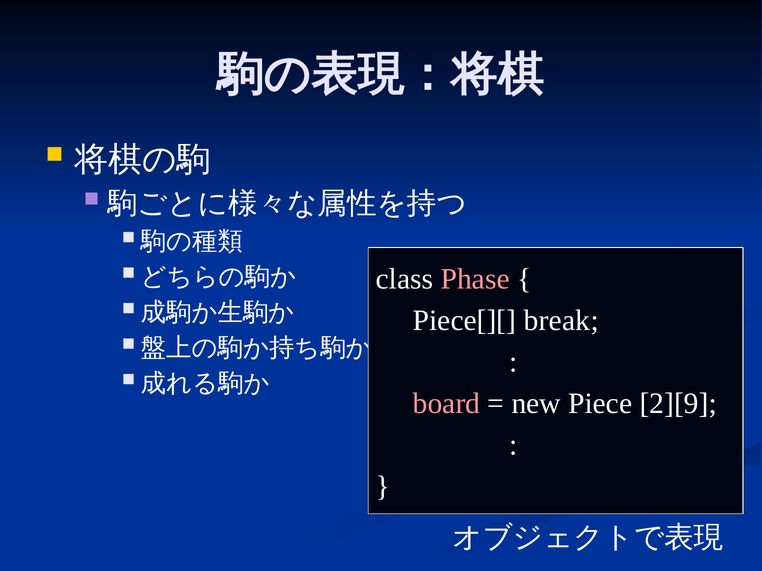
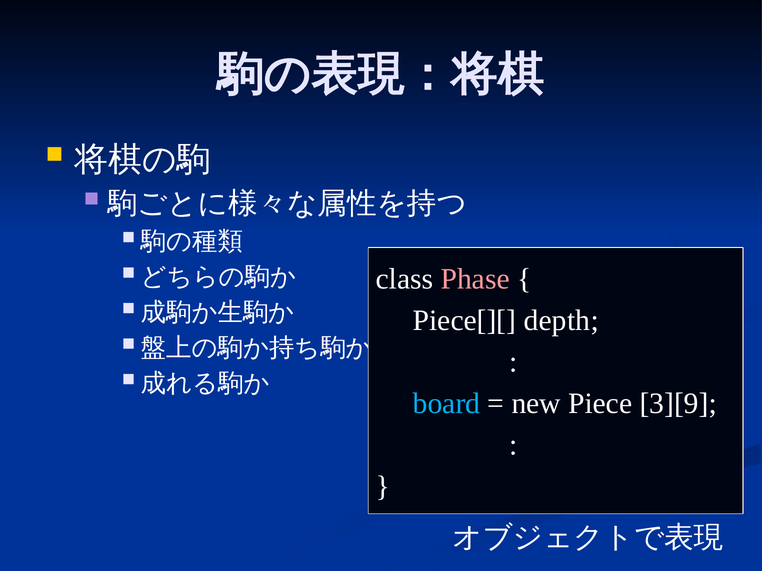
break: break -> depth
board colour: pink -> light blue
2][9: 2][9 -> 3][9
